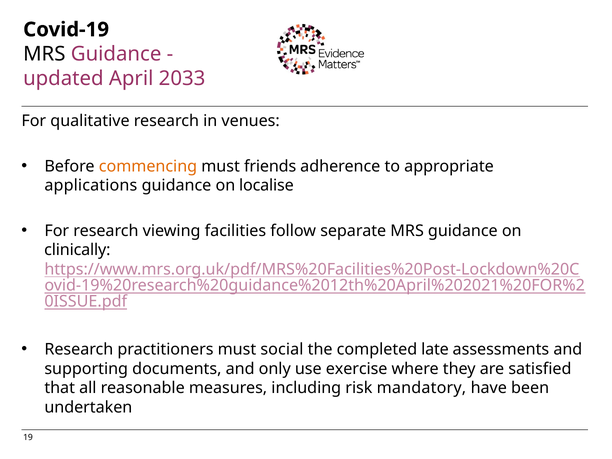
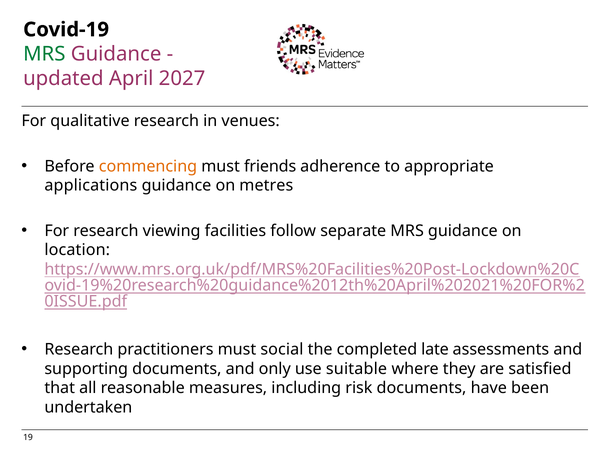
MRS at (44, 54) colour: black -> green
2033: 2033 -> 2027
localise: localise -> metres
clinically: clinically -> location
exercise: exercise -> suitable
risk mandatory: mandatory -> documents
